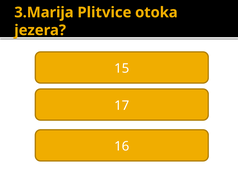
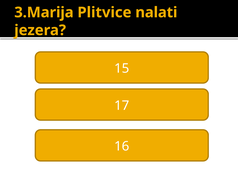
otoka: otoka -> nalati
